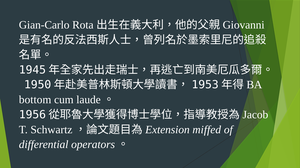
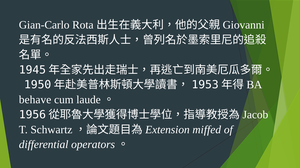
bottom: bottom -> behave
